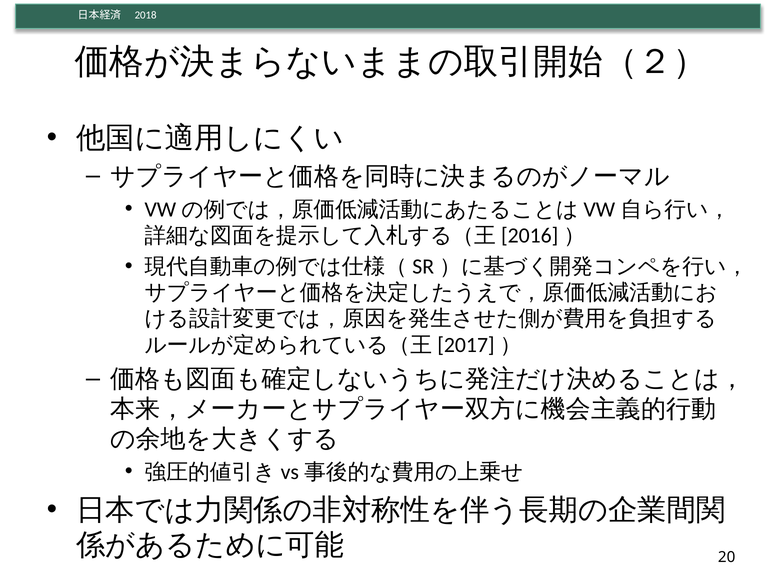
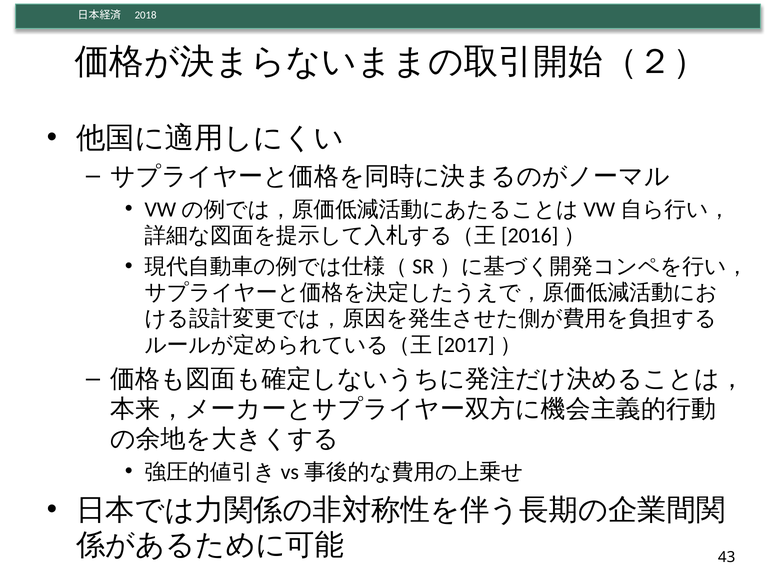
20: 20 -> 43
